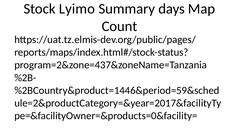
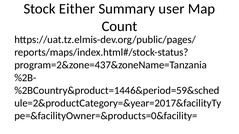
Lyimo: Lyimo -> Either
days: days -> user
